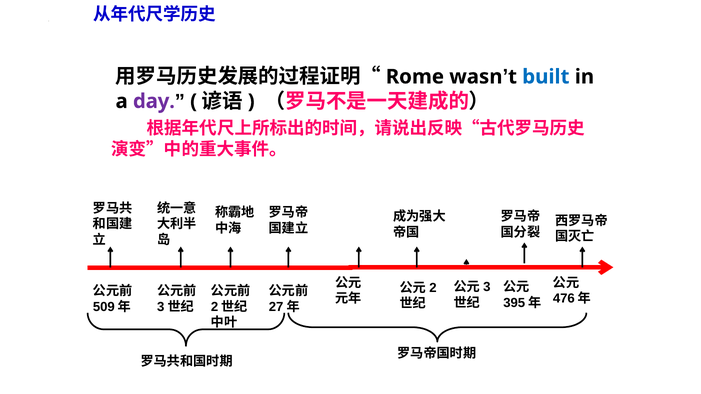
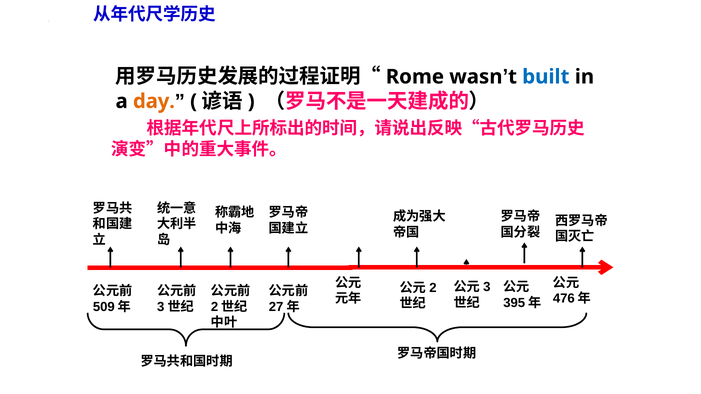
day colour: purple -> orange
